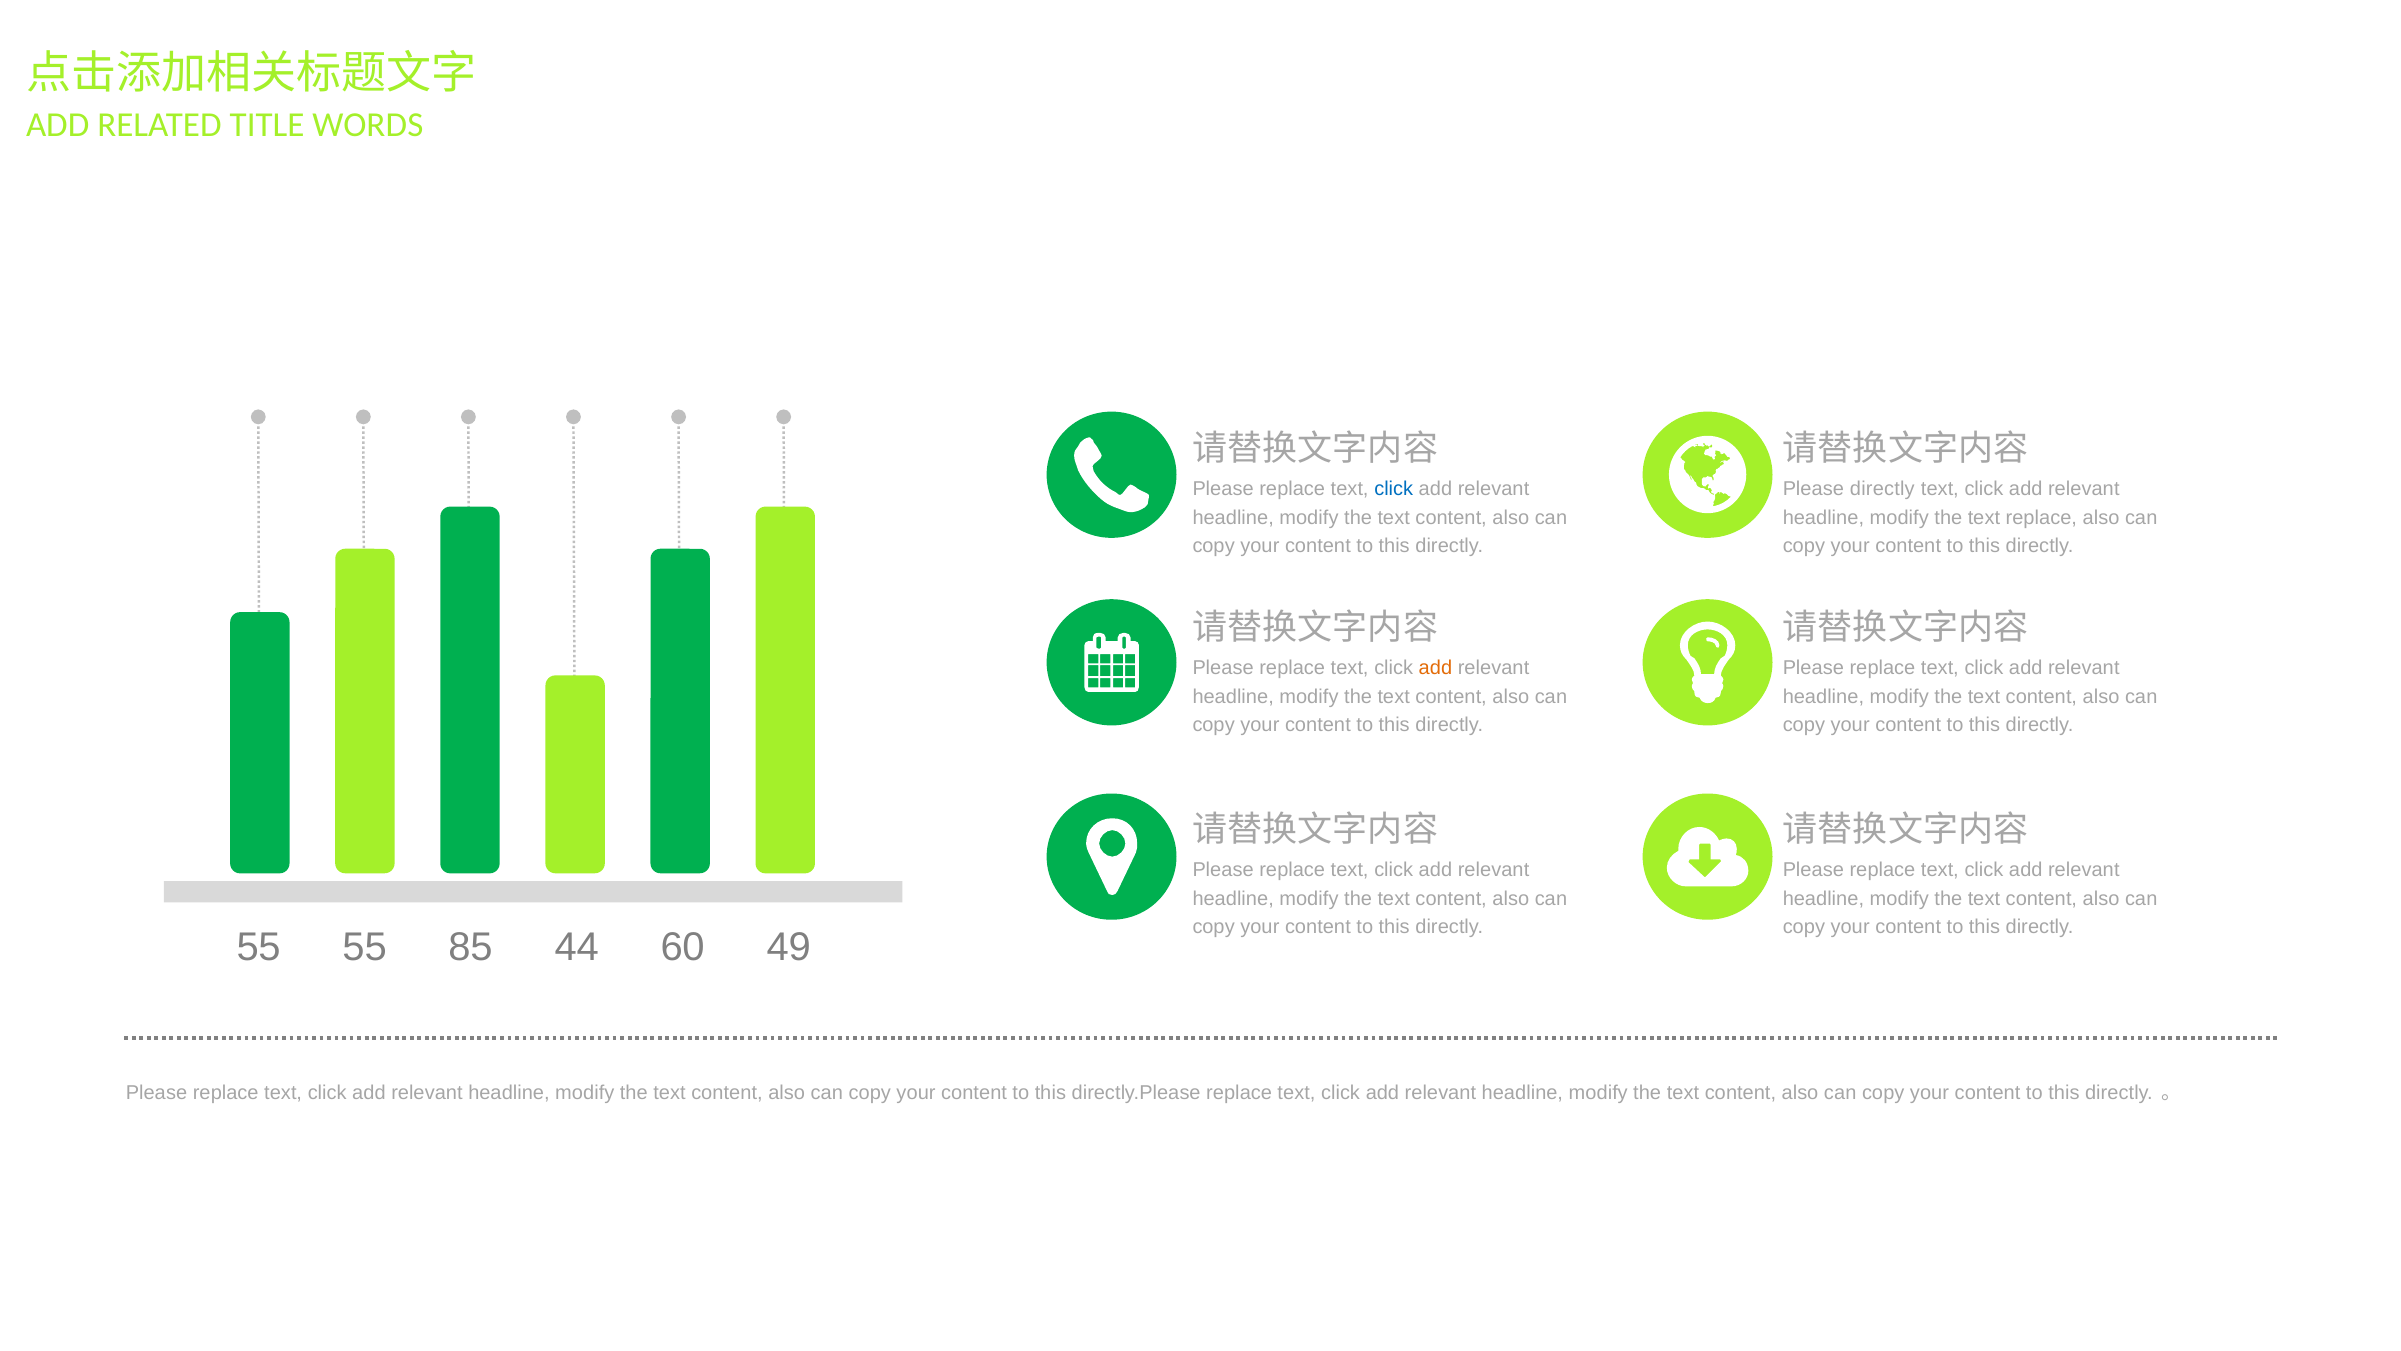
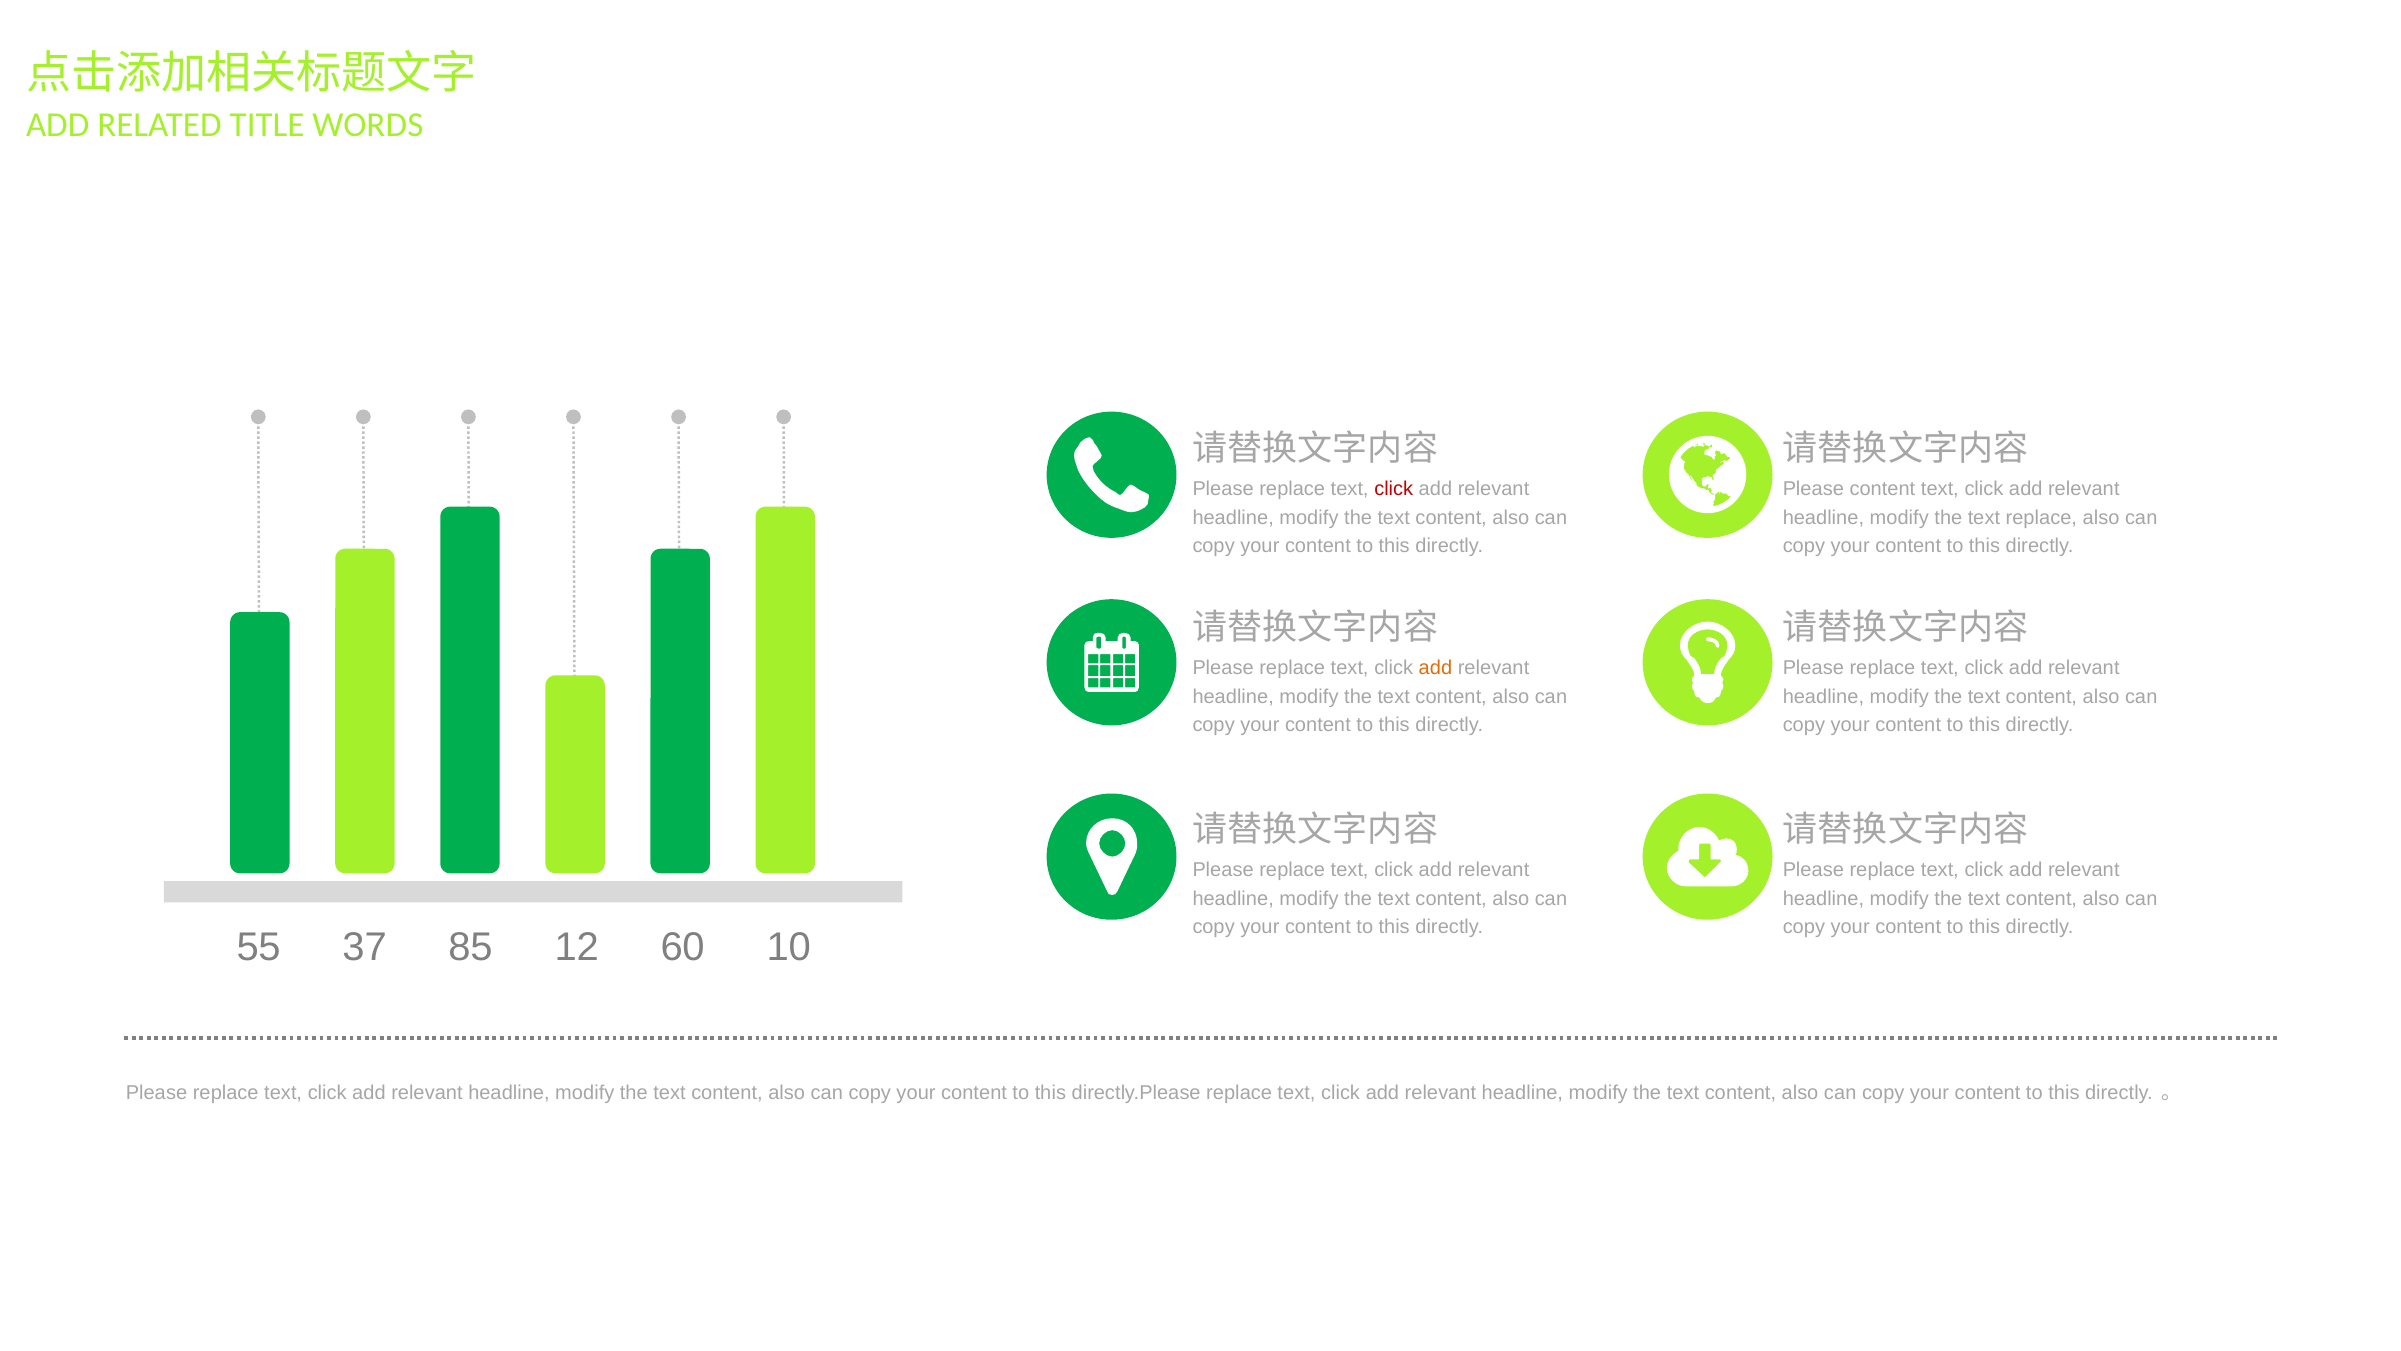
click at (1394, 489) colour: blue -> red
Please directly: directly -> content
55 55: 55 -> 37
44: 44 -> 12
49: 49 -> 10
